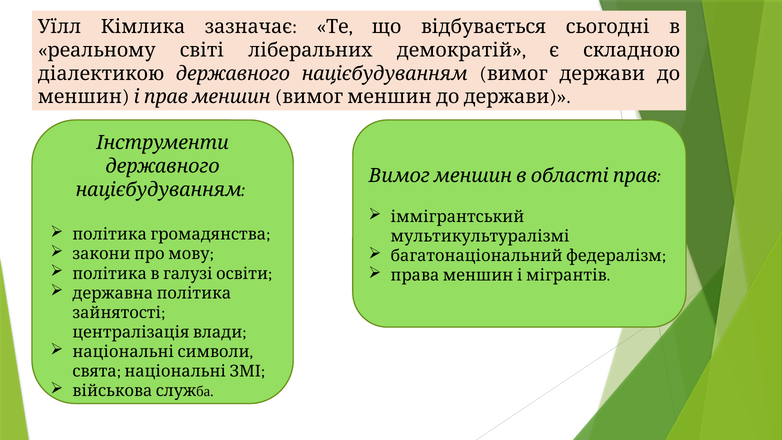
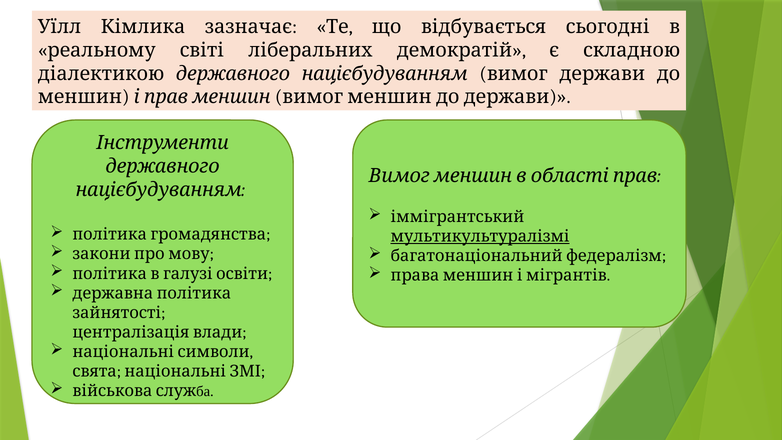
мультикультуралізмі underline: none -> present
